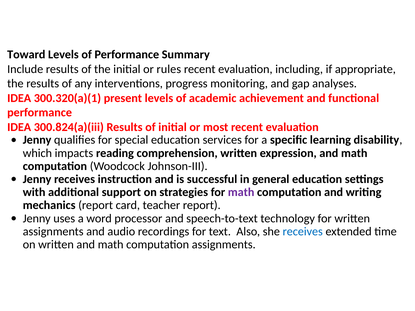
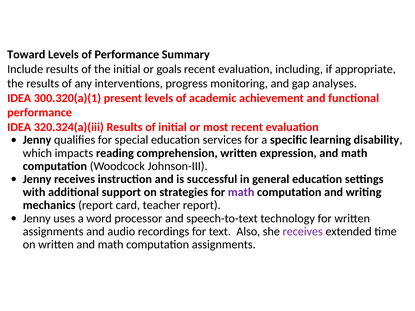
rules: rules -> goals
300.824(a)(iii: 300.824(a)(iii -> 320.324(a)(iii
receives at (303, 232) colour: blue -> purple
